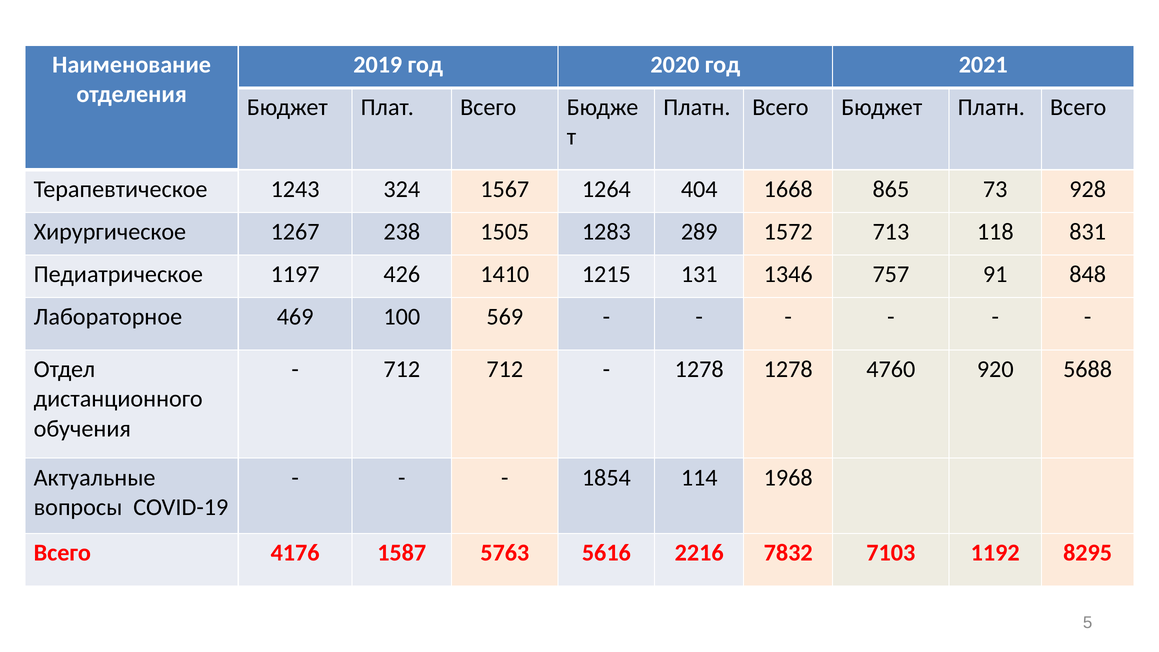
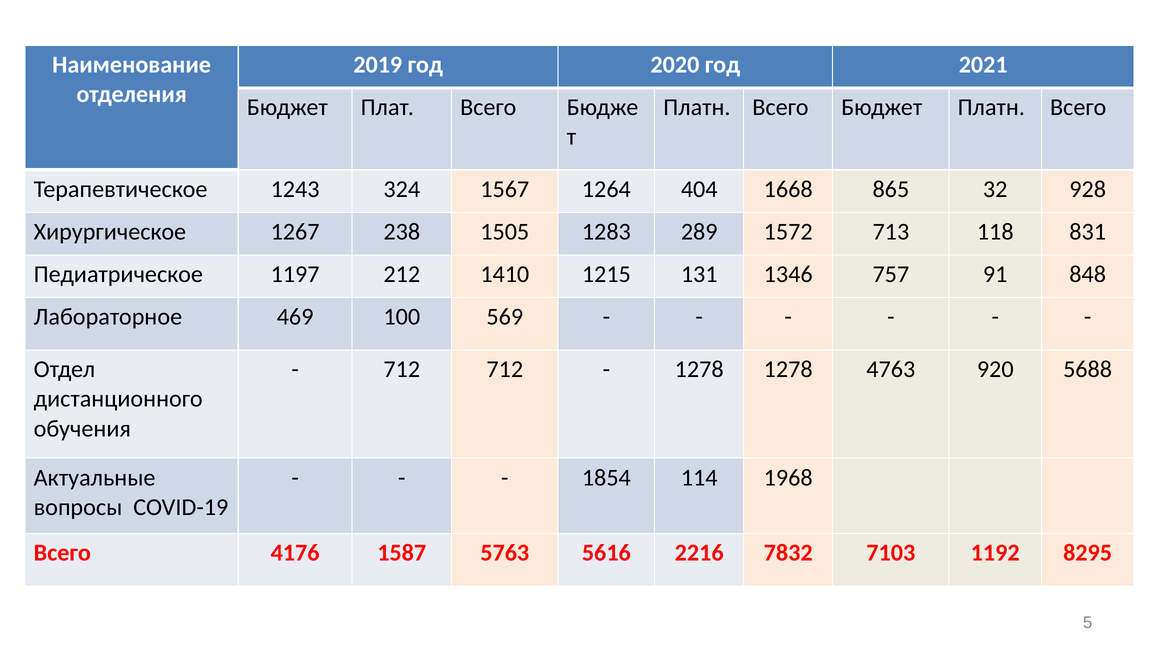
73: 73 -> 32
426: 426 -> 212
4760: 4760 -> 4763
